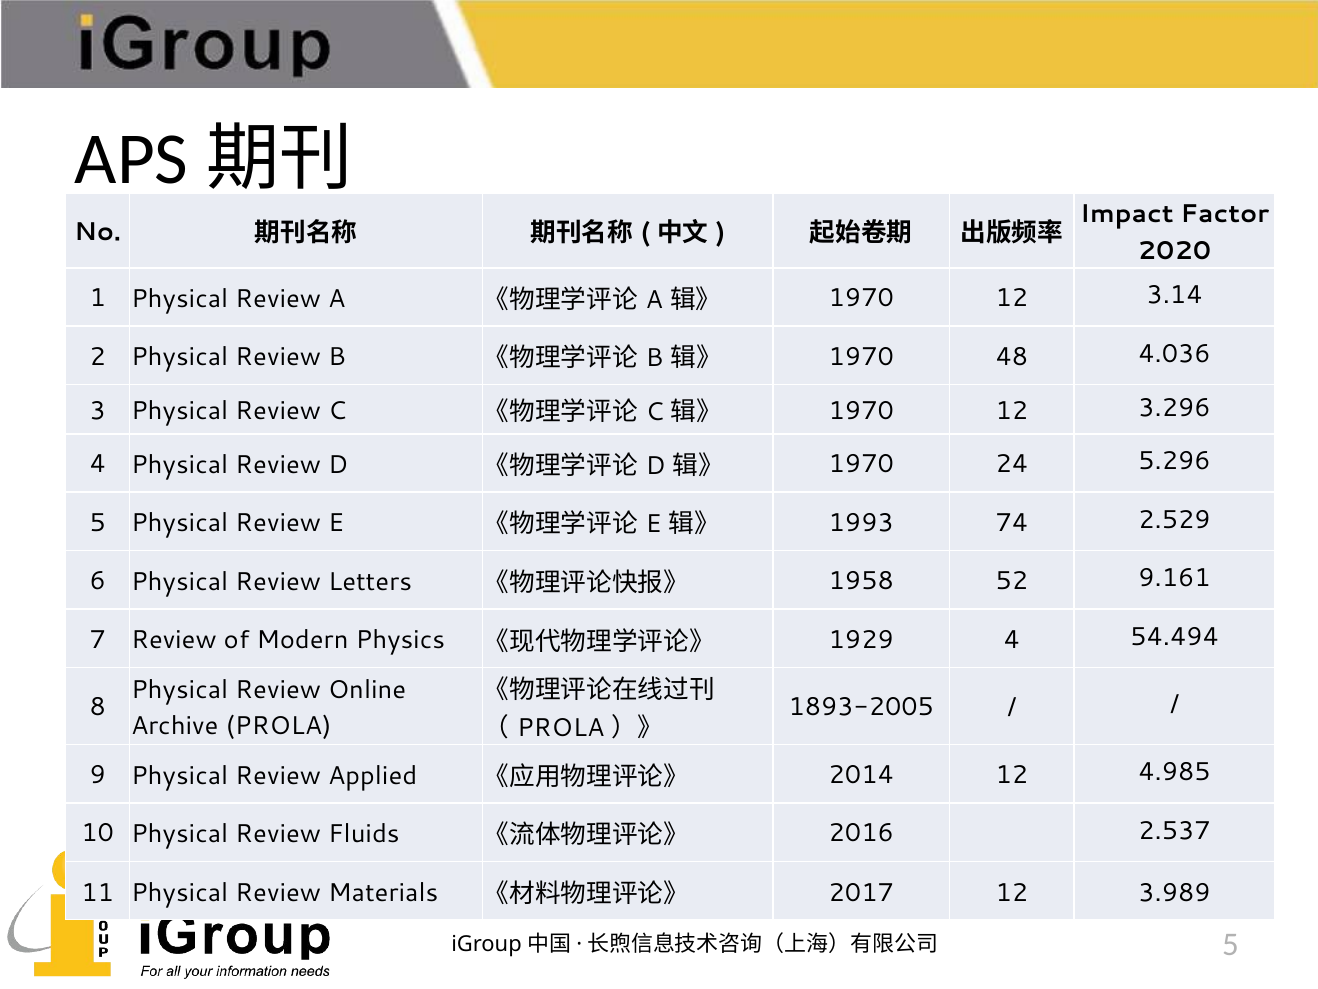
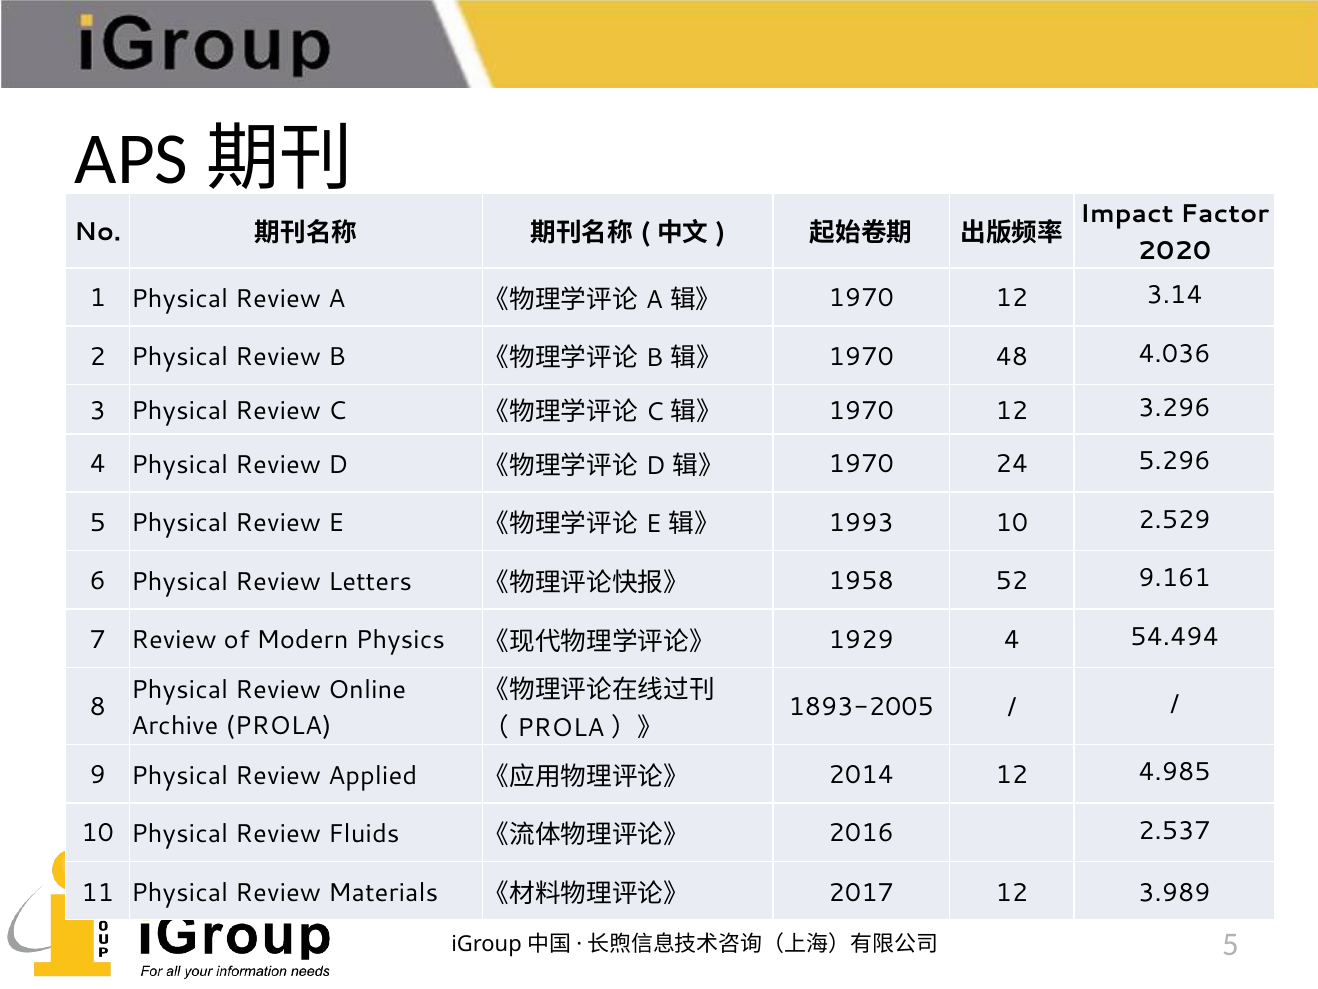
1993 74: 74 -> 10
